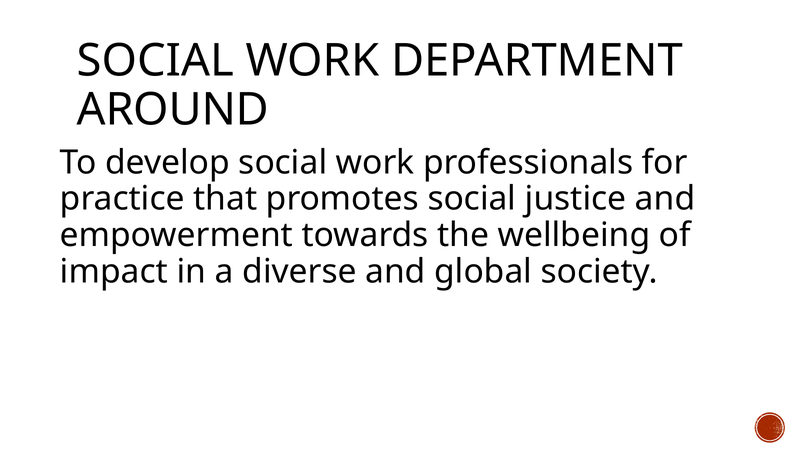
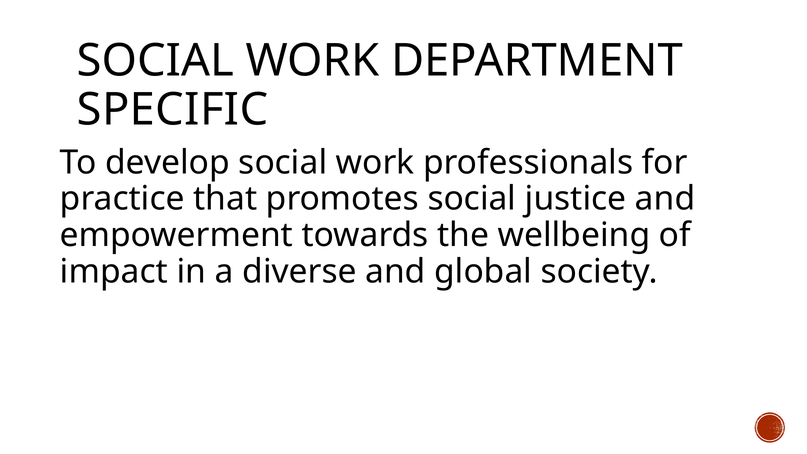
AROUND: AROUND -> SPECIFIC
